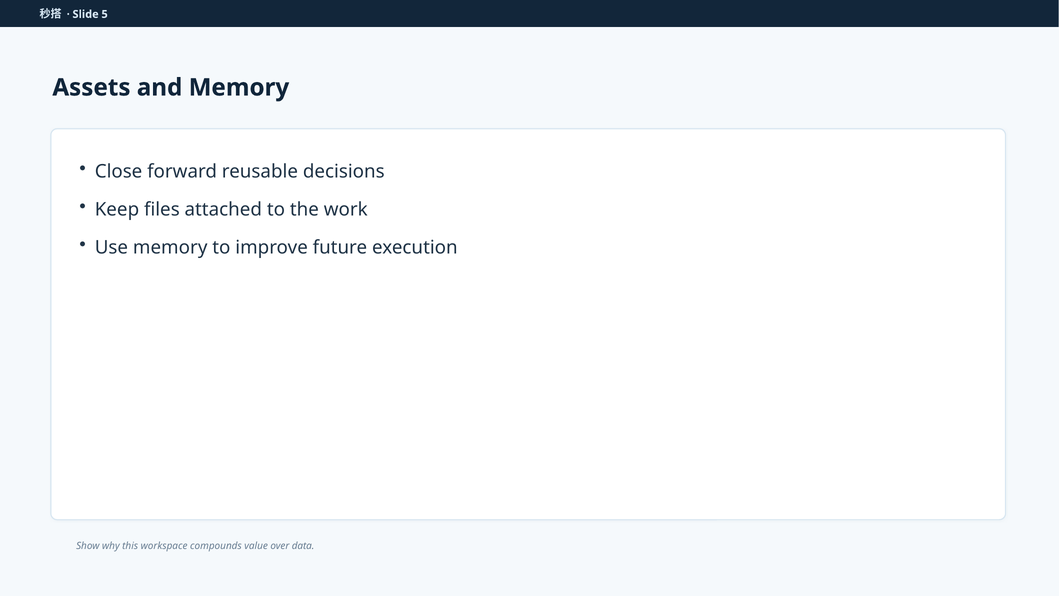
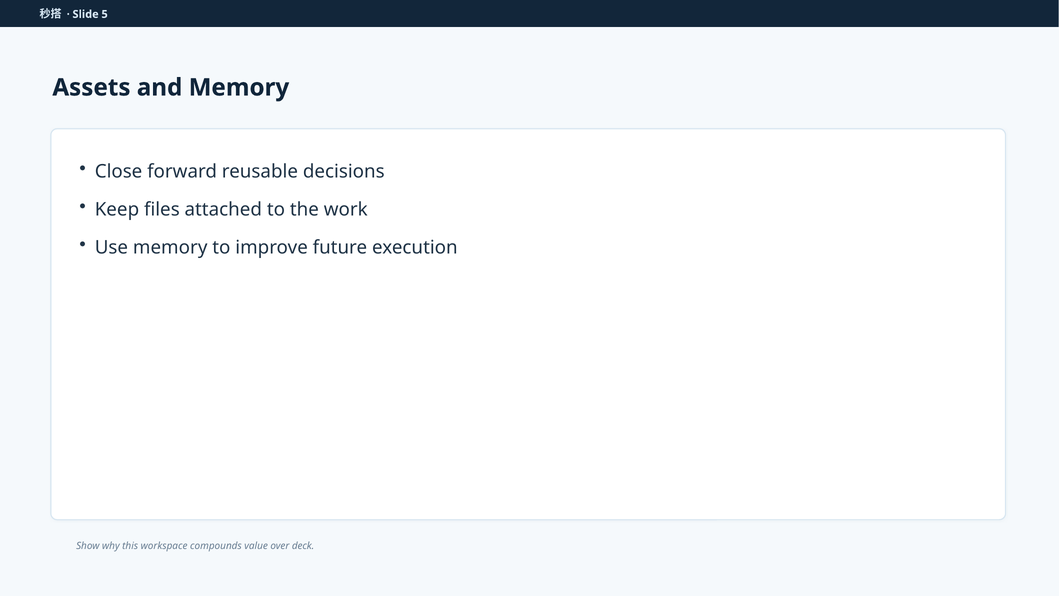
data: data -> deck
